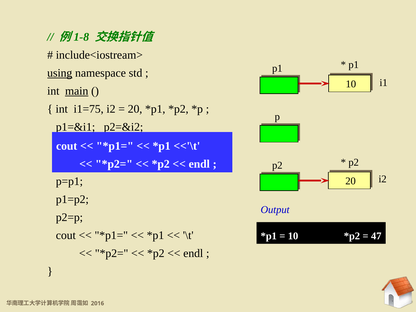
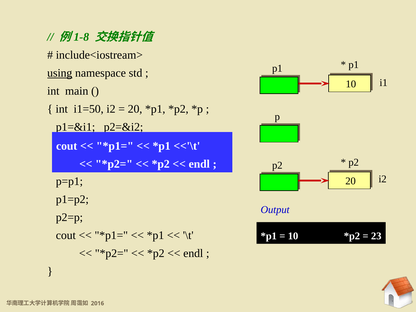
main underline: present -> none
i1=75: i1=75 -> i1=50
47: 47 -> 23
